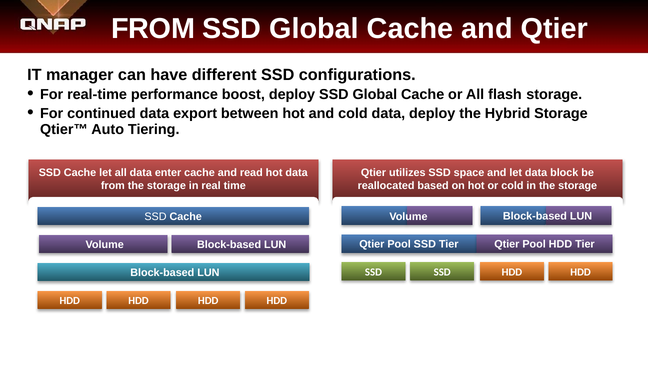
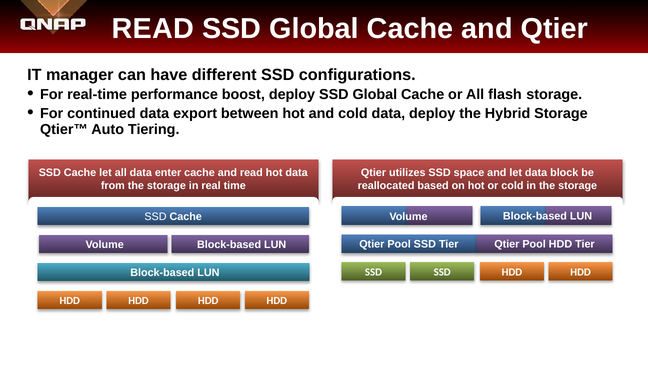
FROM at (153, 29): FROM -> READ
